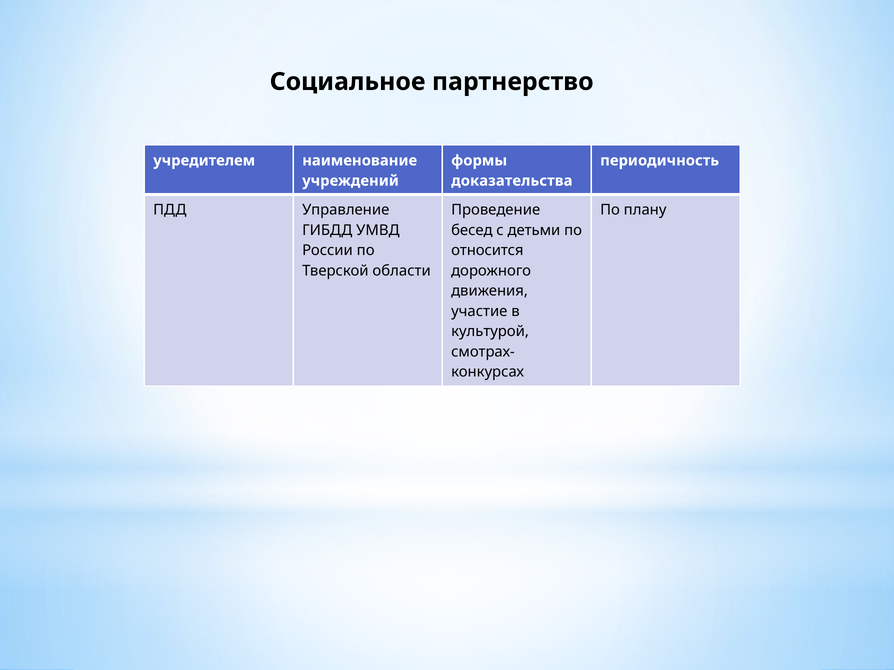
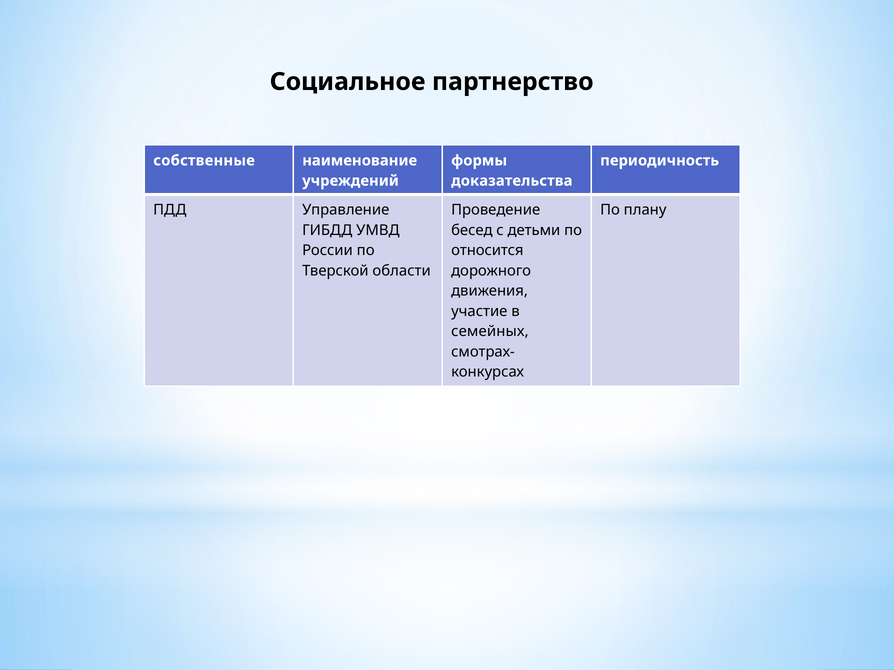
учредителем: учредителем -> собственные
культурой: культурой -> семейных
